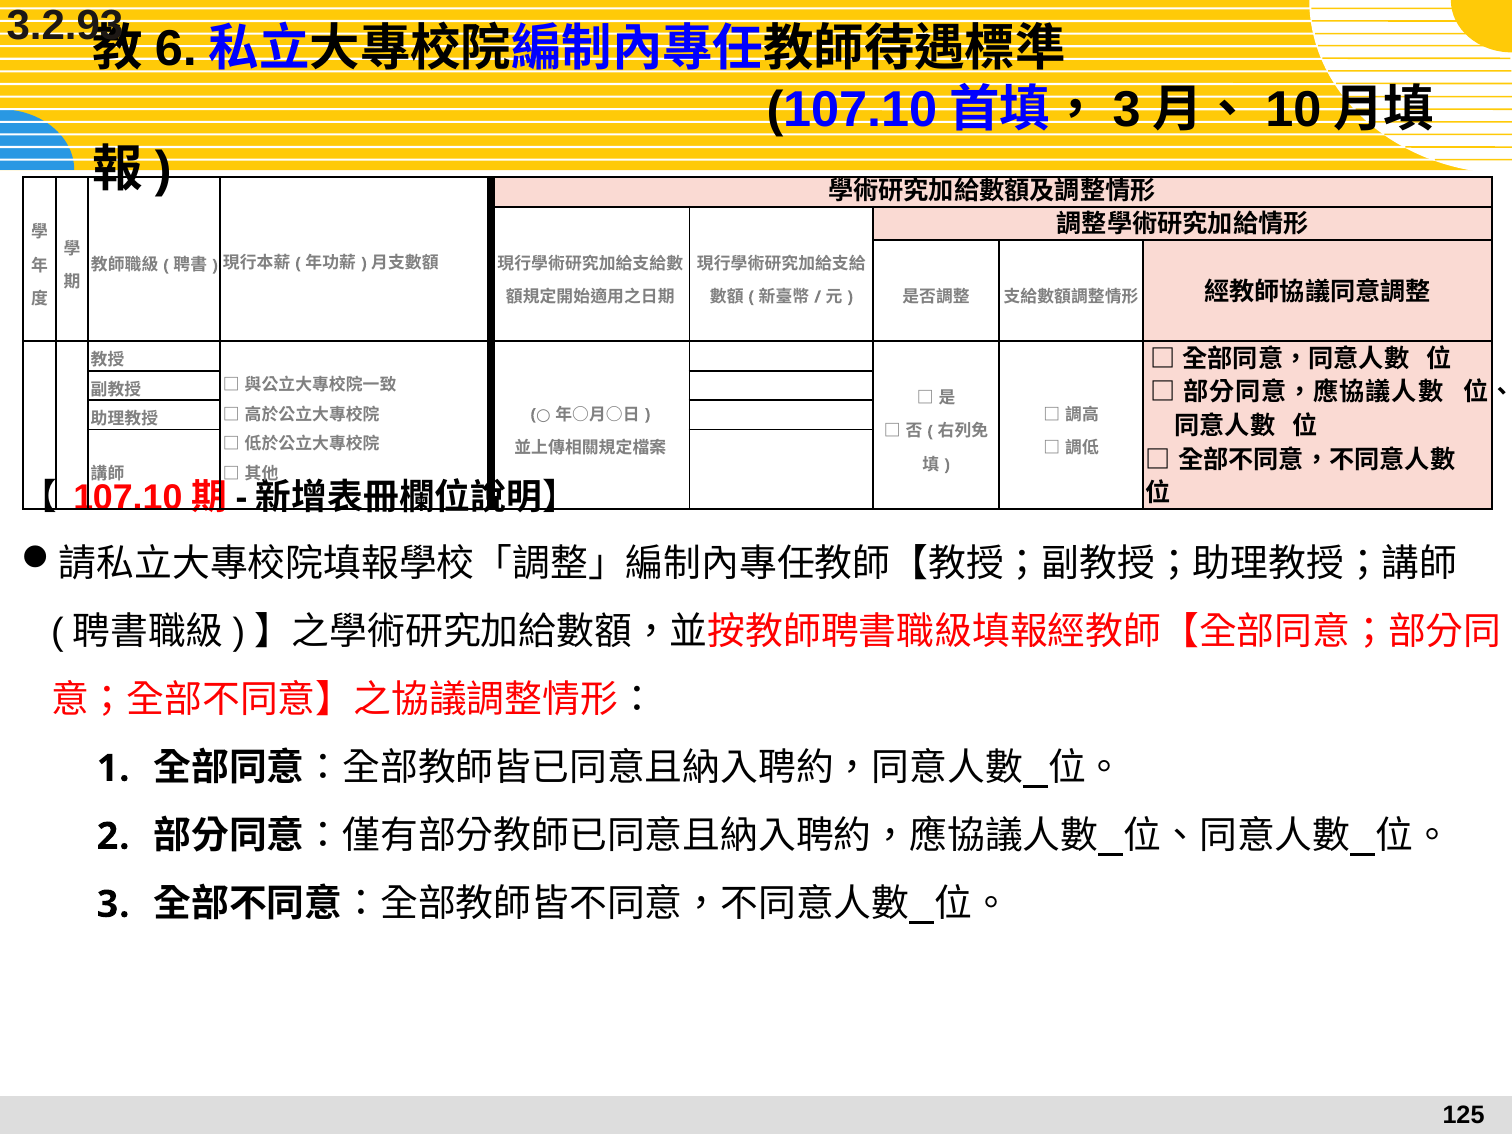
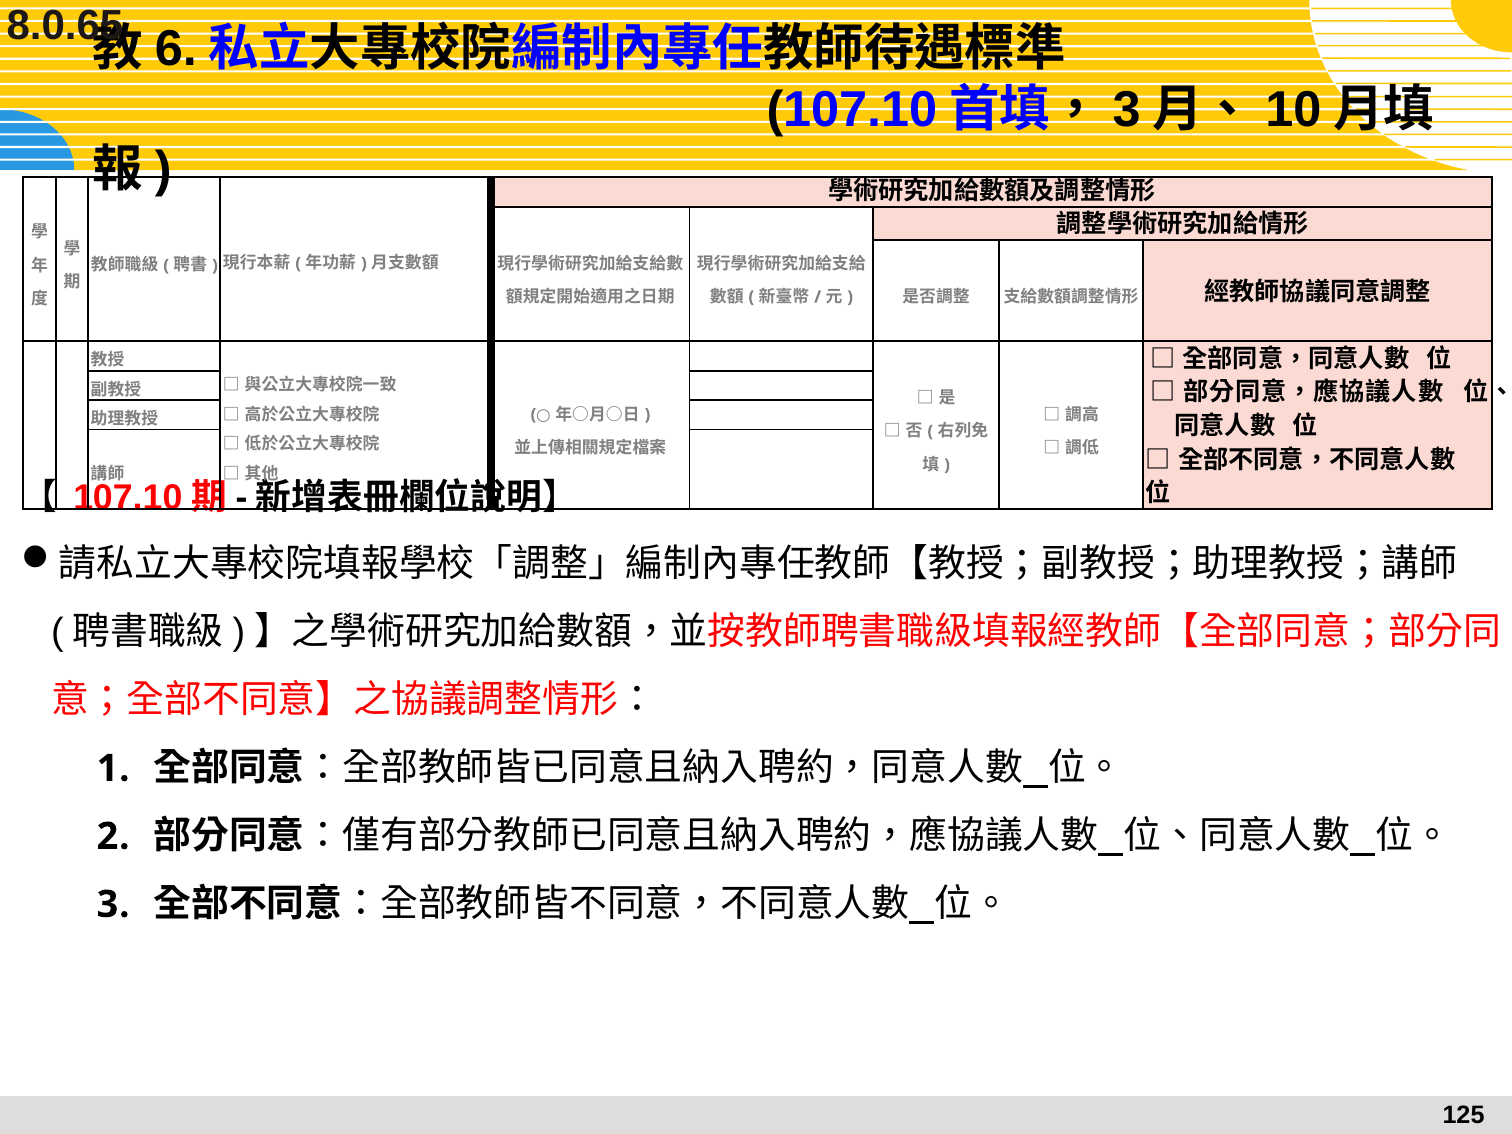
3.2.93: 3.2.93 -> 8.0.65
